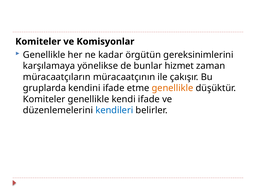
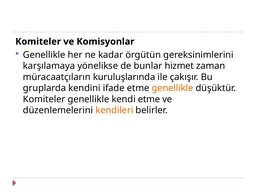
müracaatçının: müracaatçının -> kuruluşlarında
kendi ifade: ifade -> etme
kendileri colour: blue -> orange
